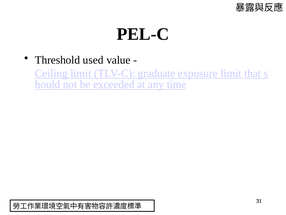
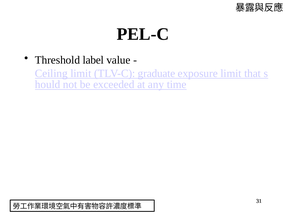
used: used -> label
